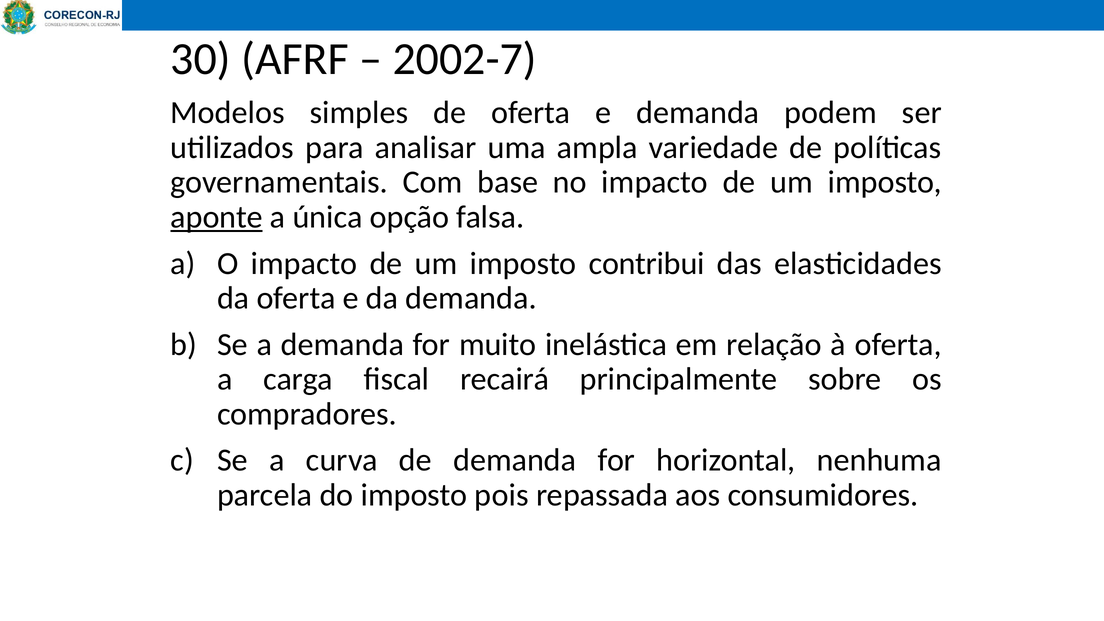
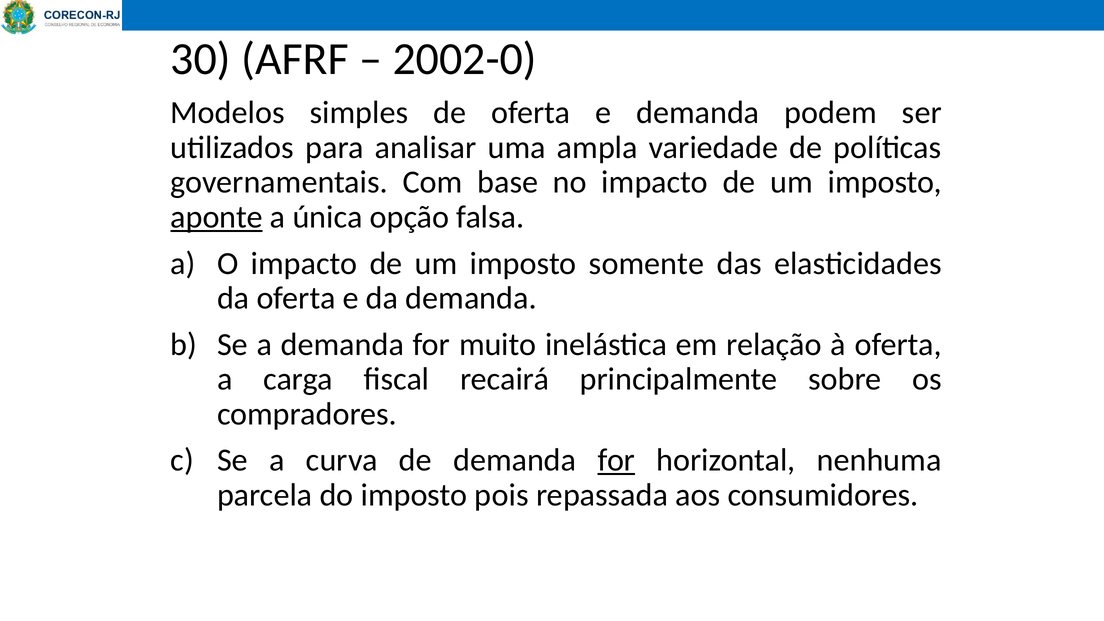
2002-7: 2002-7 -> 2002-0
contribui: contribui -> somente
for at (616, 460) underline: none -> present
